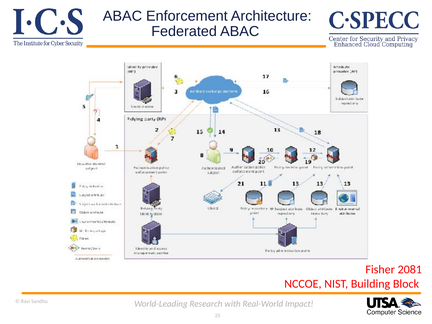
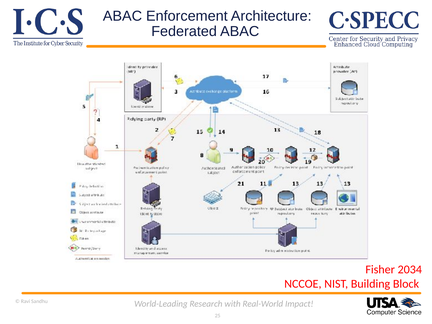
2081: 2081 -> 2034
